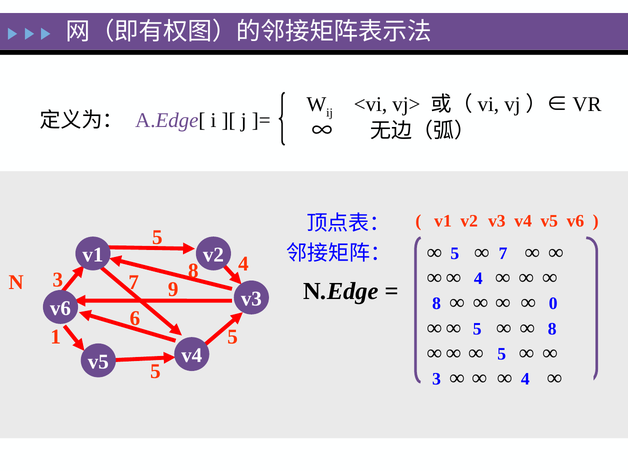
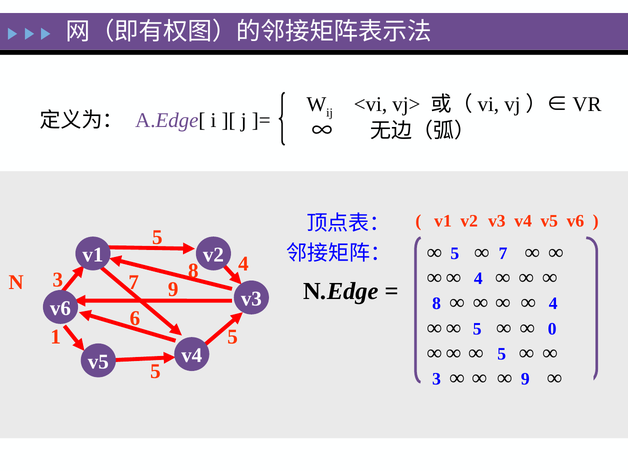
0 at (553, 304): 0 -> 4
8 at (552, 329): 8 -> 0
4 at (525, 379): 4 -> 9
